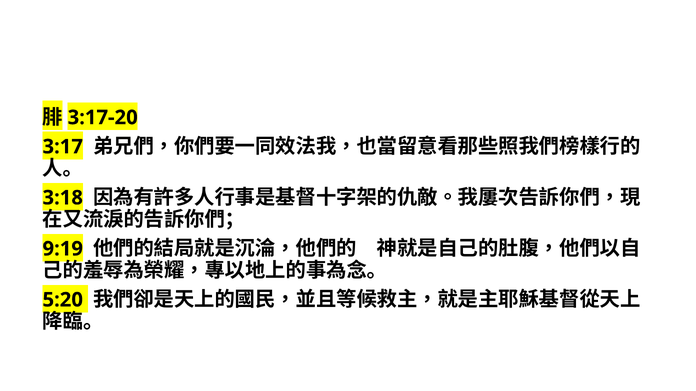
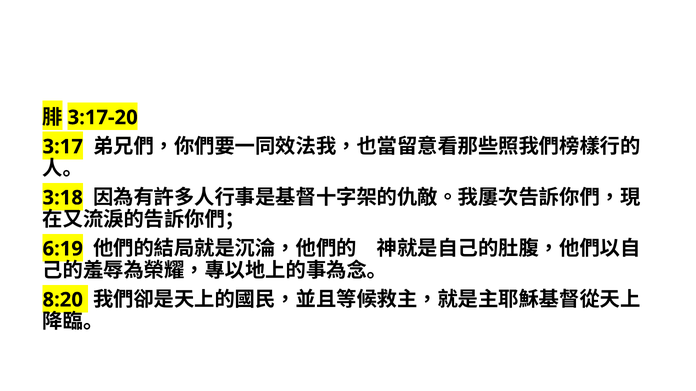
9:19: 9:19 -> 6:19
5:20: 5:20 -> 8:20
